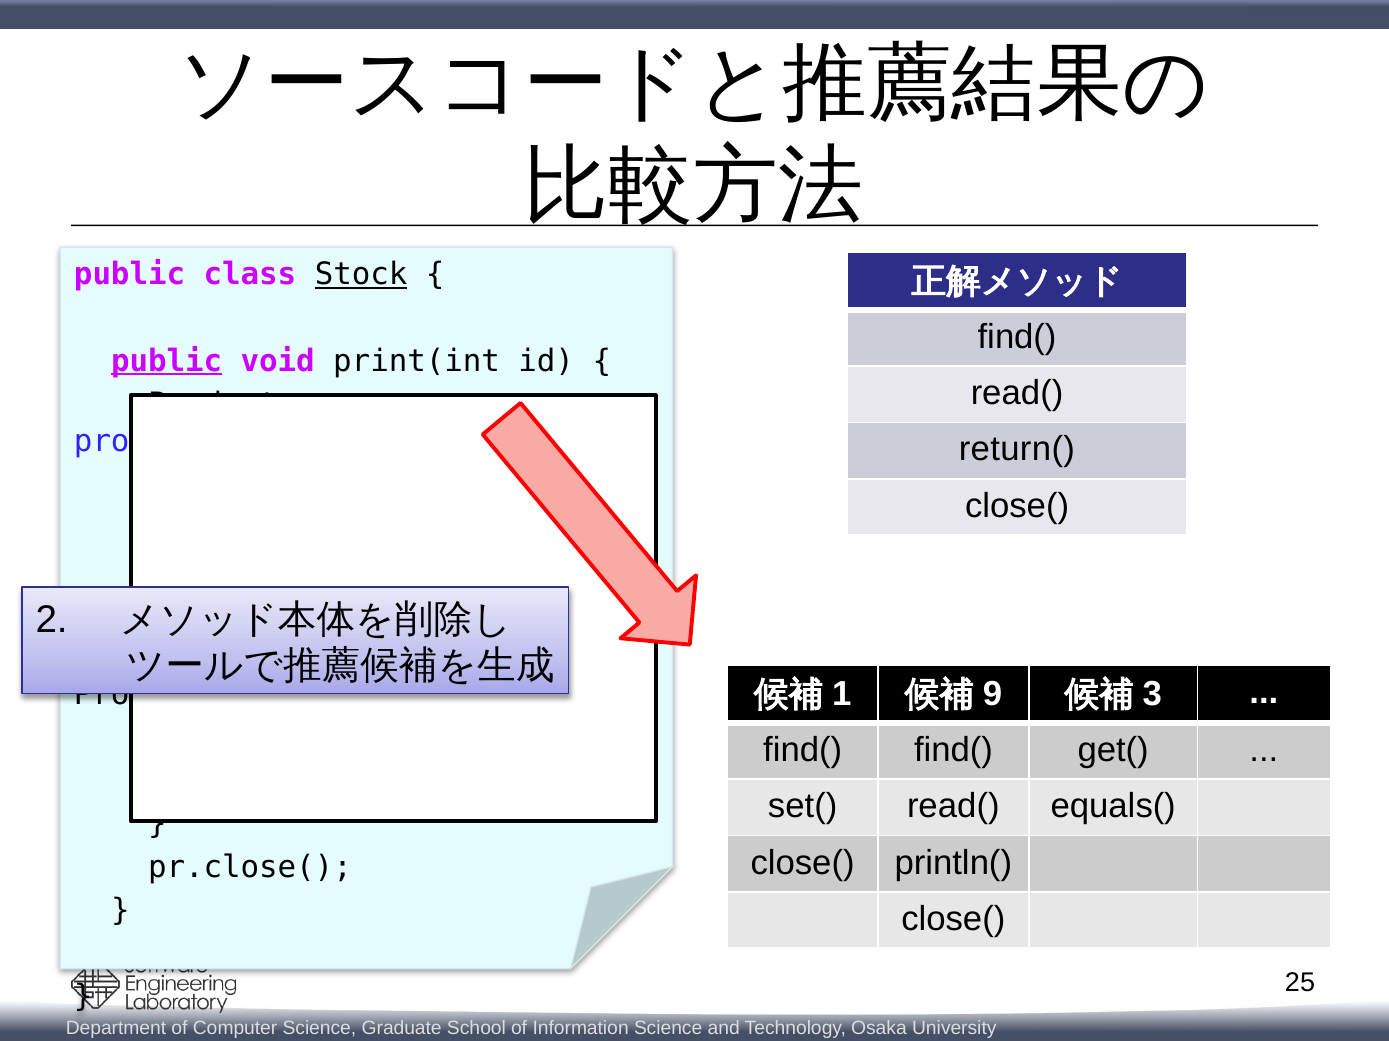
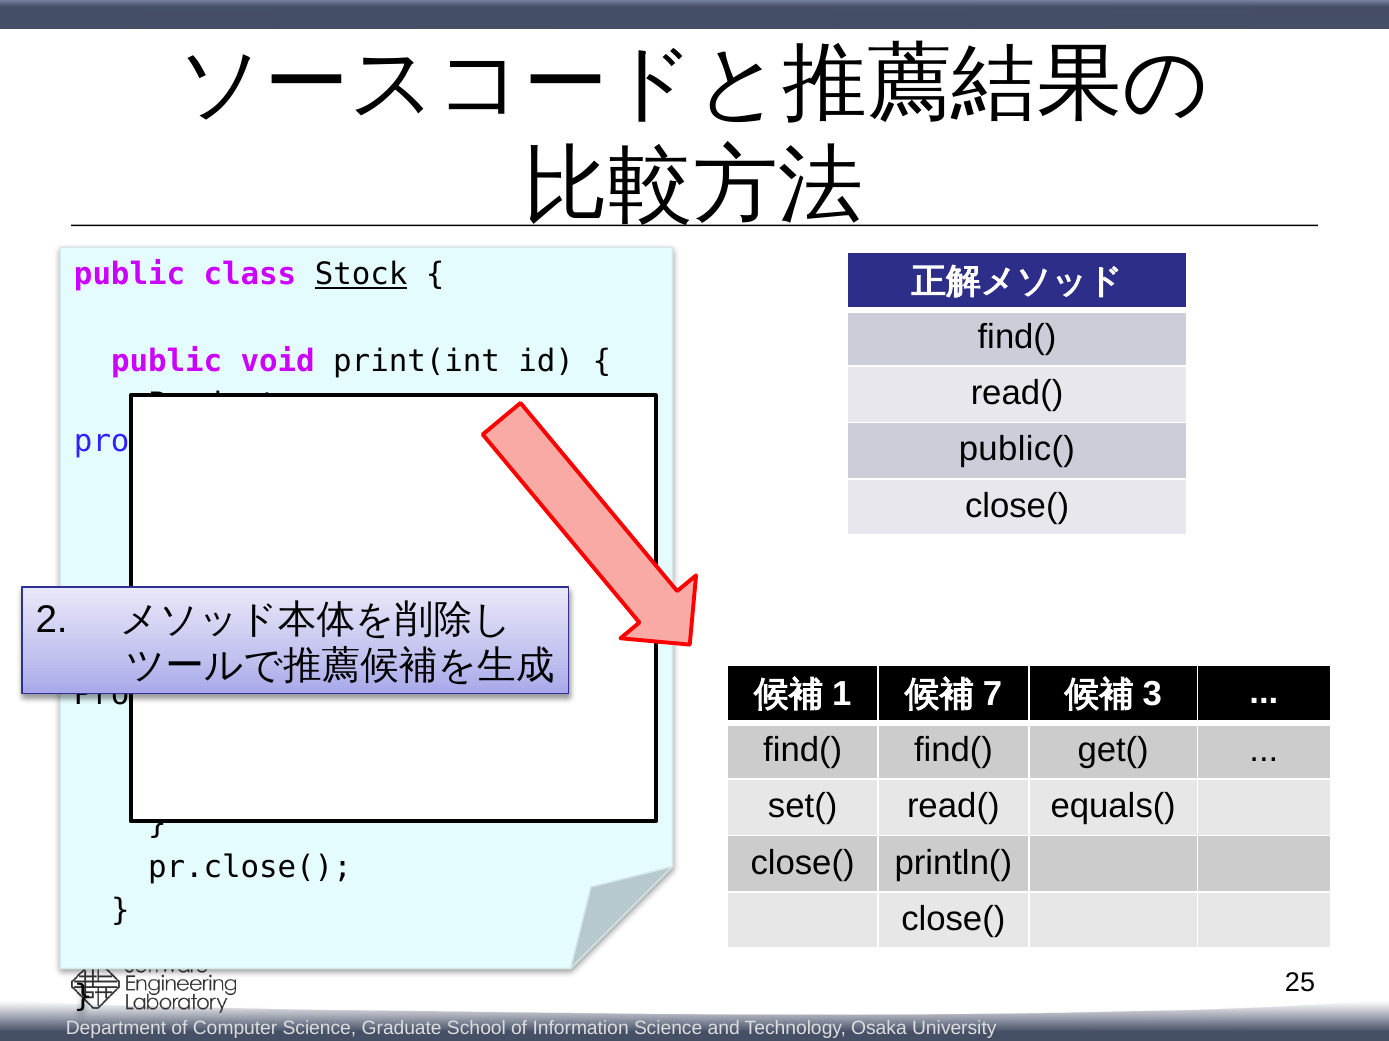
public at (167, 361) underline: present -> none
return(: return( -> public(
9: 9 -> 7
